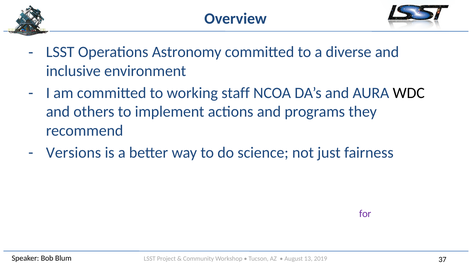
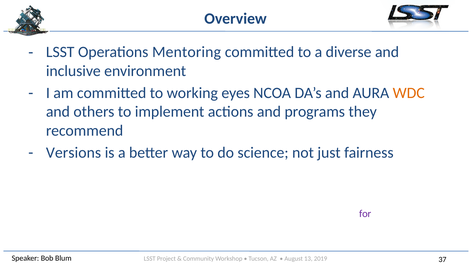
Astronomy: Astronomy -> Mentoring
staff: staff -> eyes
WDC colour: black -> orange
